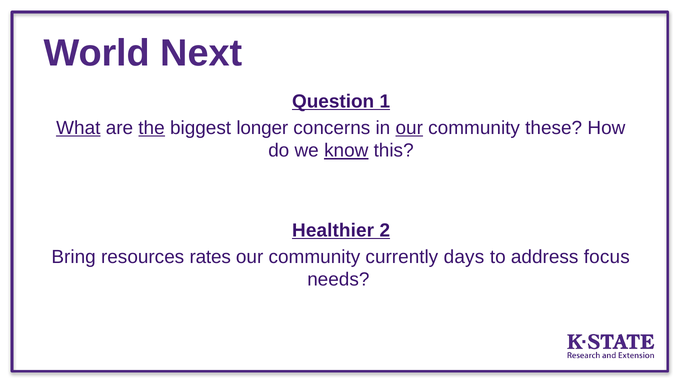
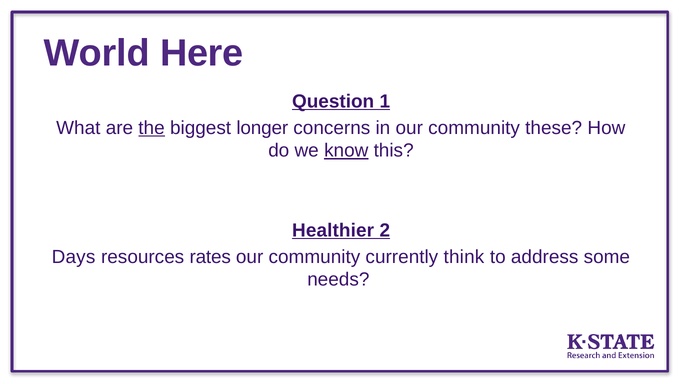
Next: Next -> Here
What underline: present -> none
our at (409, 128) underline: present -> none
Bring: Bring -> Days
days: days -> think
focus: focus -> some
